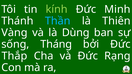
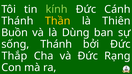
Minh: Minh -> Cánh
Thần colour: light blue -> yellow
Vàng: Vàng -> Buồn
sống Tháng: Tháng -> Thánh
